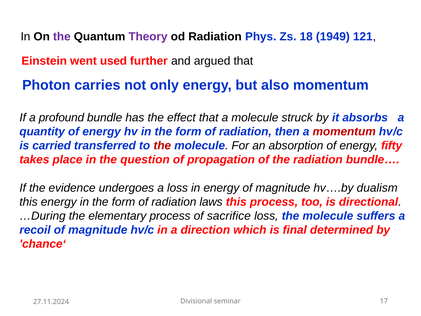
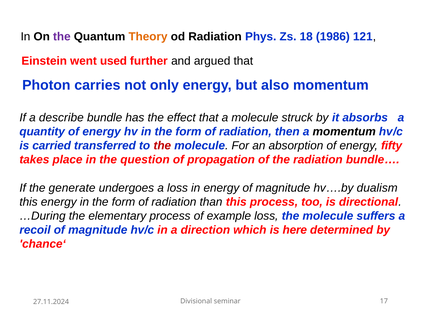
Theory colour: purple -> orange
1949: 1949 -> 1986
profound: profound -> describe
momentum at (344, 131) colour: red -> black
evidence: evidence -> generate
laws: laws -> than
sacrifice: sacrifice -> example
final: final -> here
